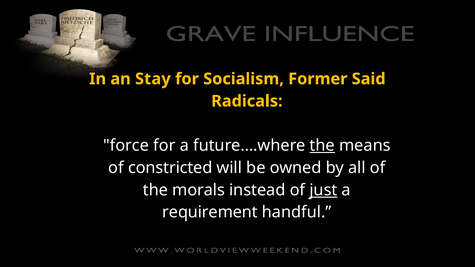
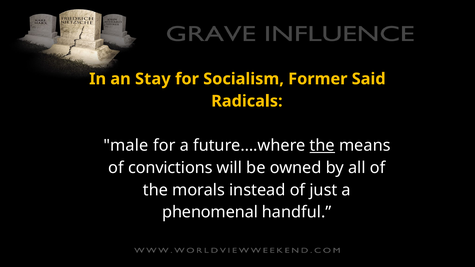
force: force -> male
constricted: constricted -> convictions
just underline: present -> none
requirement: requirement -> phenomenal
